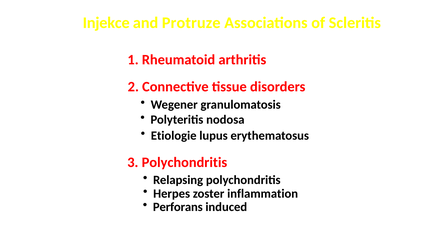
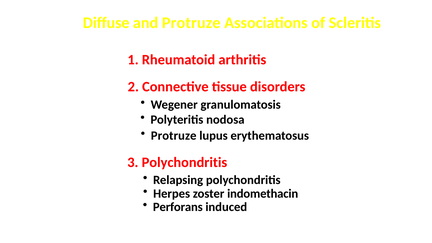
Injekce: Injekce -> Diffuse
Etiologie at (174, 136): Etiologie -> Protruze
inflammation: inflammation -> indomethacin
